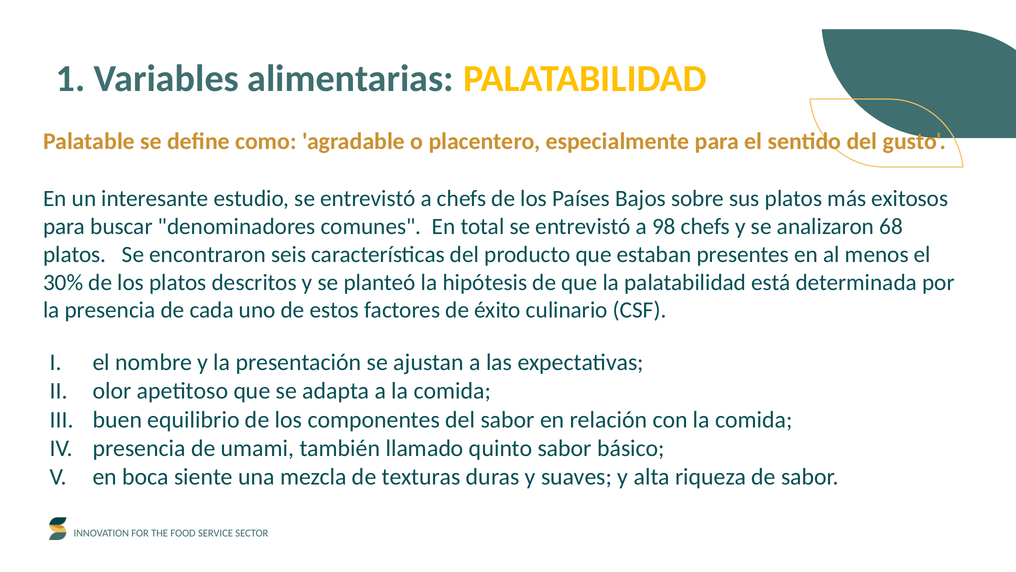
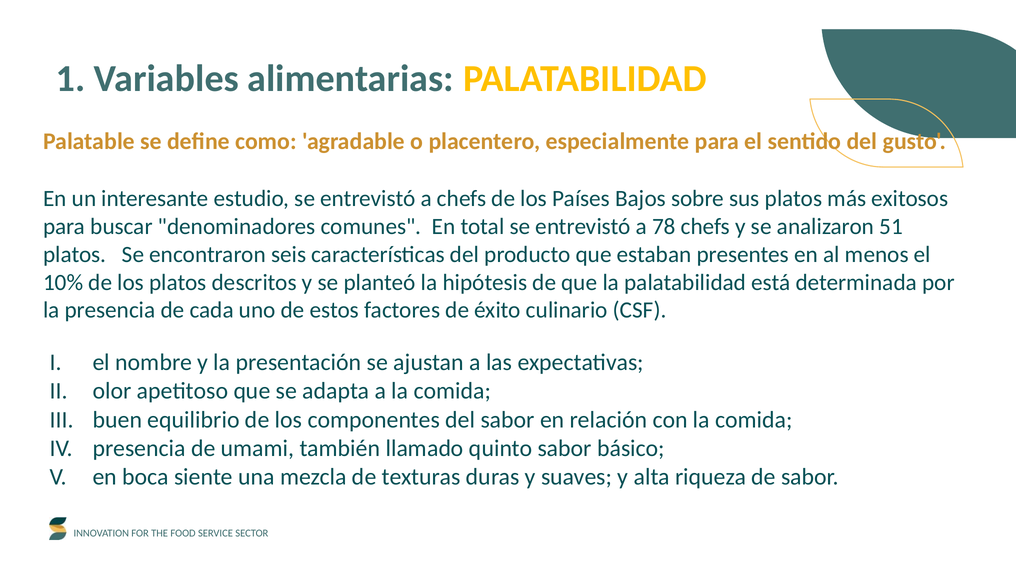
98: 98 -> 78
68: 68 -> 51
30%: 30% -> 10%
